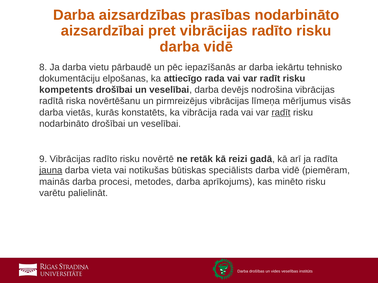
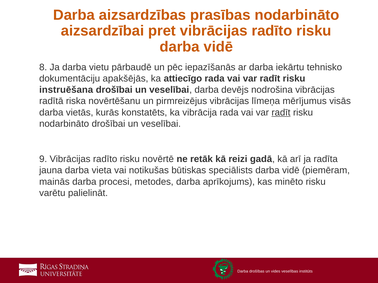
elpošanas: elpošanas -> apakšējās
kompetents: kompetents -> instruēšana
jauna underline: present -> none
